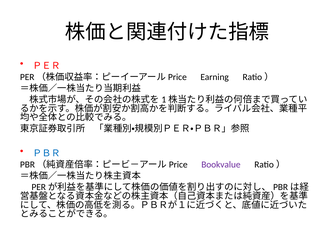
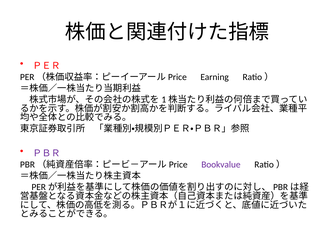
ＰＢＲ colour: blue -> purple
